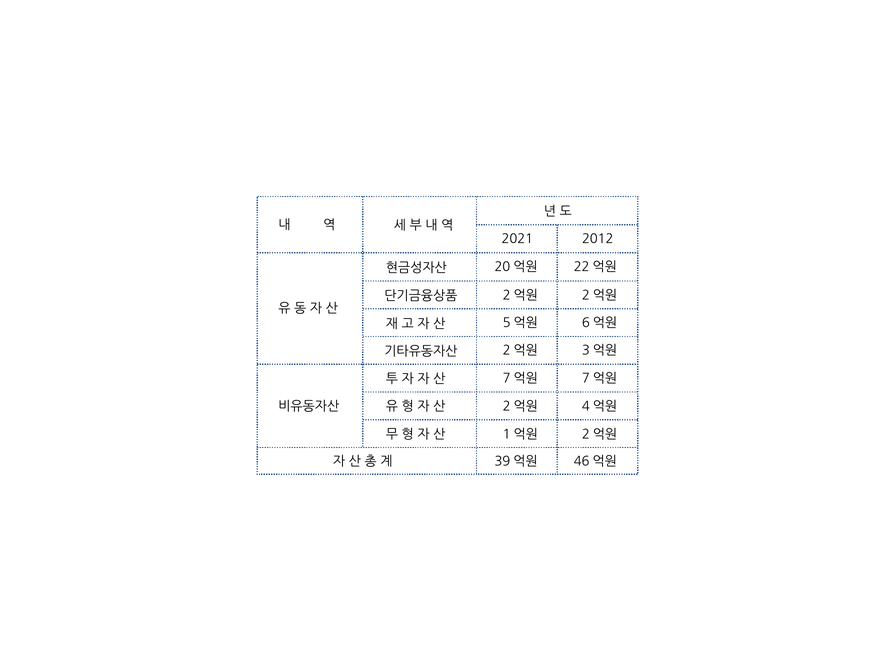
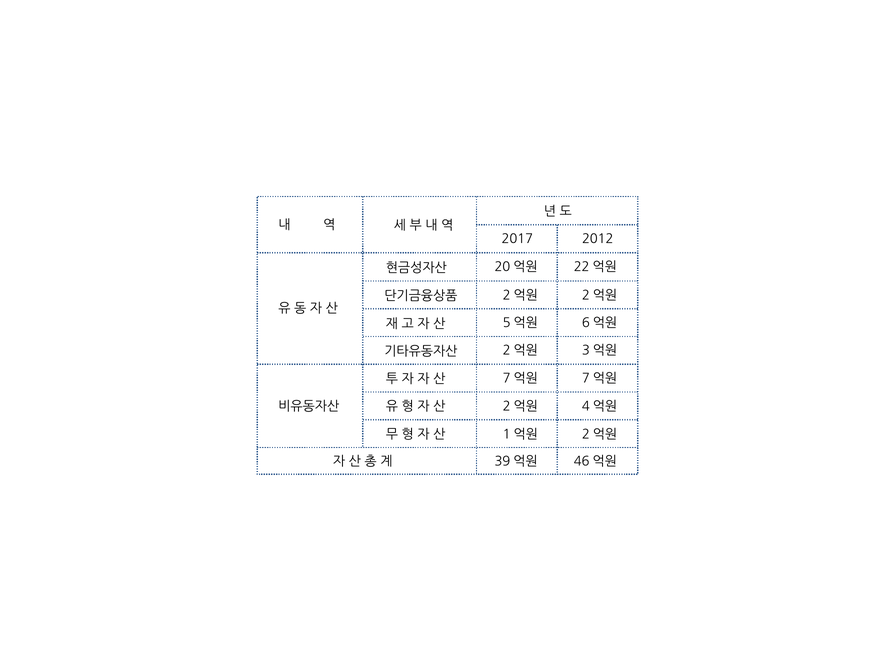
2021: 2021 -> 2017
